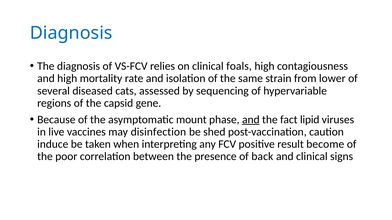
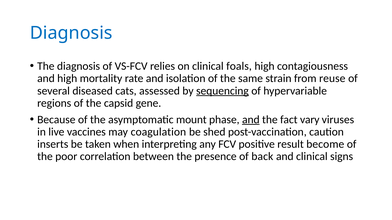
lower: lower -> reuse
sequencing underline: none -> present
lipid: lipid -> vary
disinfection: disinfection -> coagulation
induce: induce -> inserts
